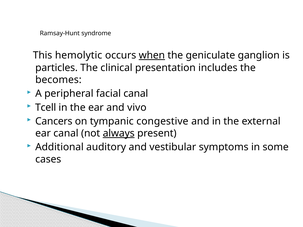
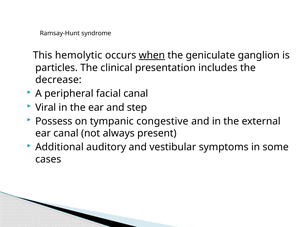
becomes: becomes -> decrease
Tcell: Tcell -> Viral
vivo: vivo -> step
Cancers: Cancers -> Possess
always underline: present -> none
